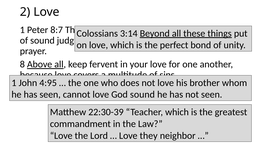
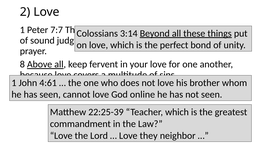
8:7: 8:7 -> 7:7
4:95: 4:95 -> 4:61
God sound: sound -> online
22:30-39: 22:30-39 -> 22:25-39
